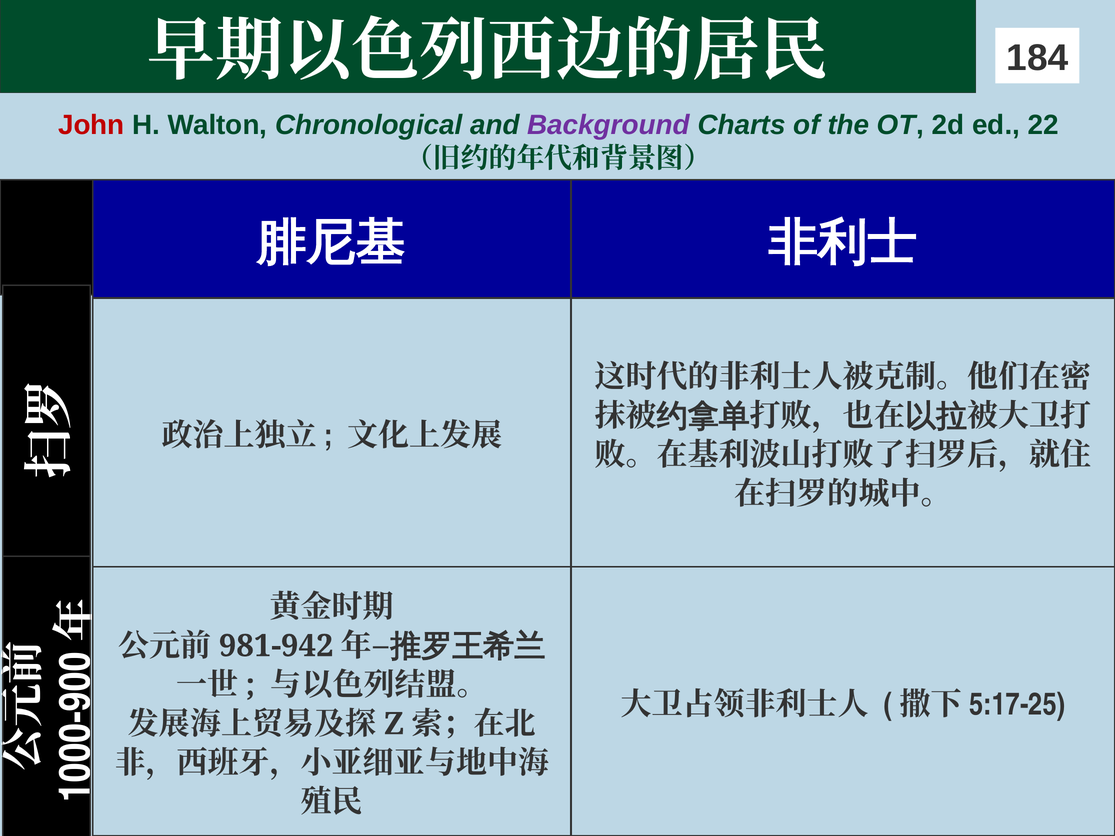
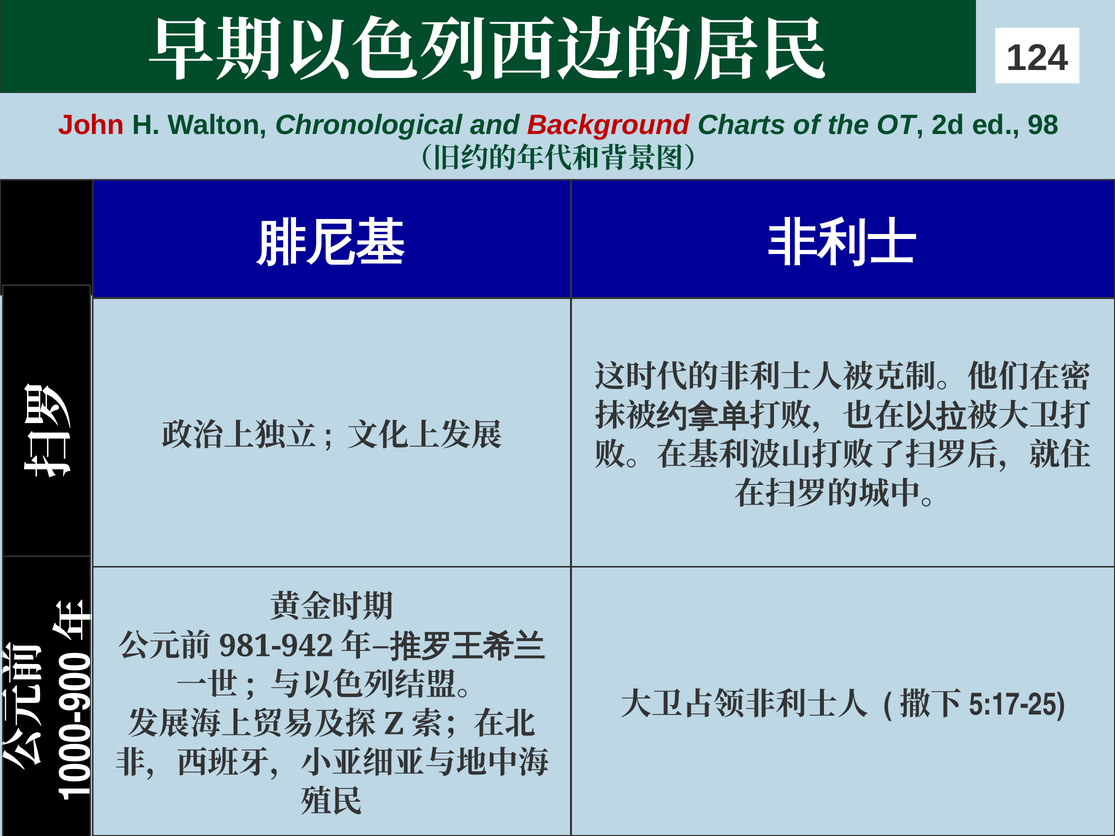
184: 184 -> 124
Background colour: purple -> red
22: 22 -> 98
